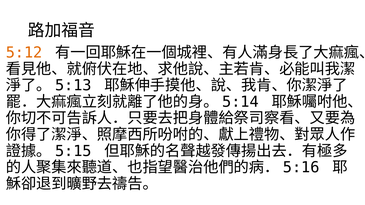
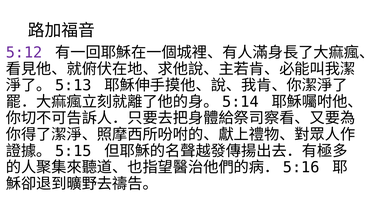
5:12 colour: orange -> purple
